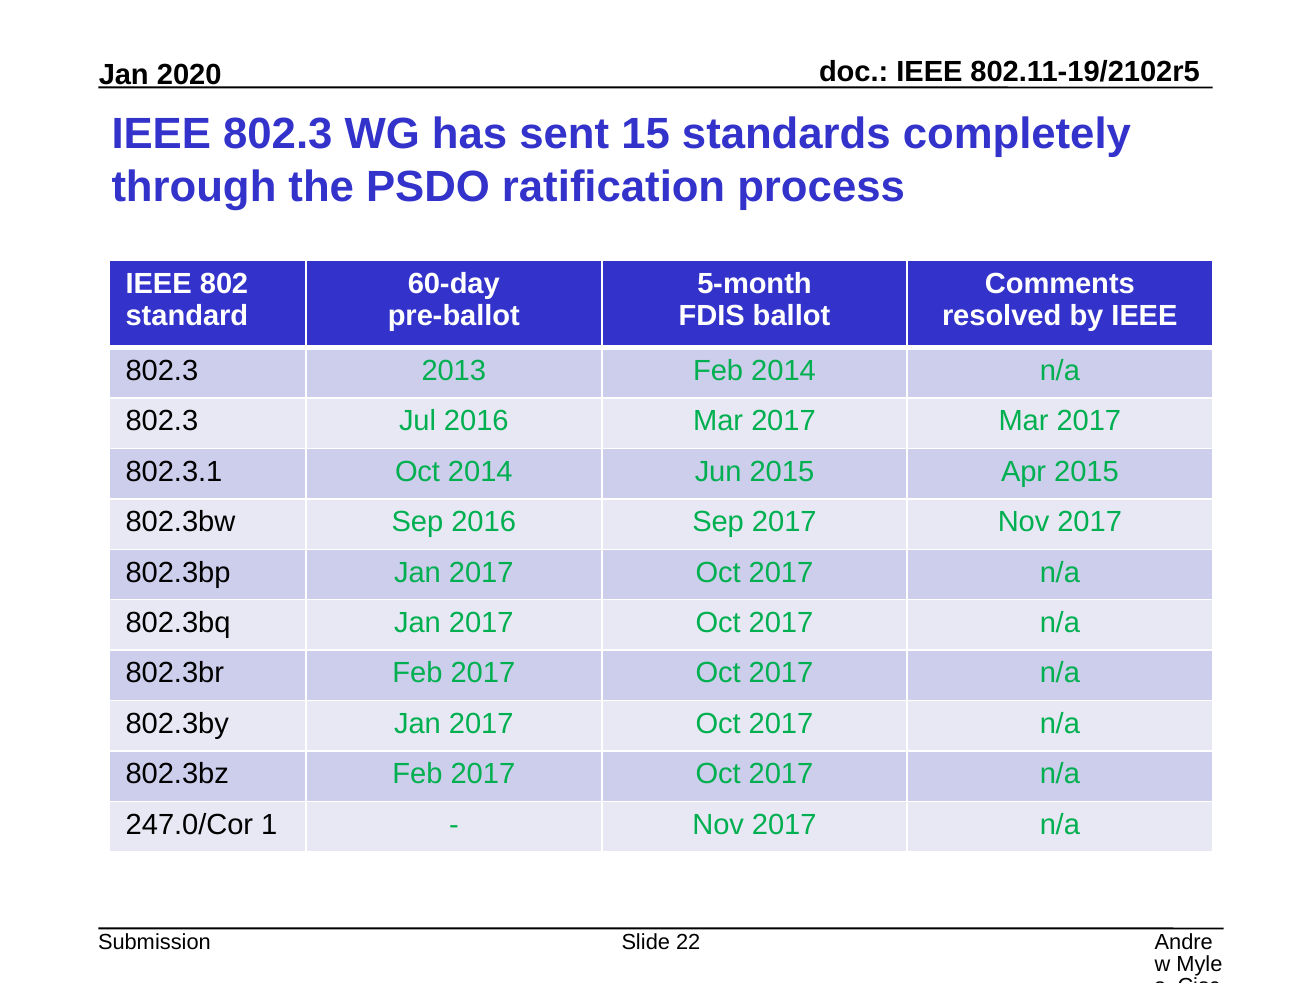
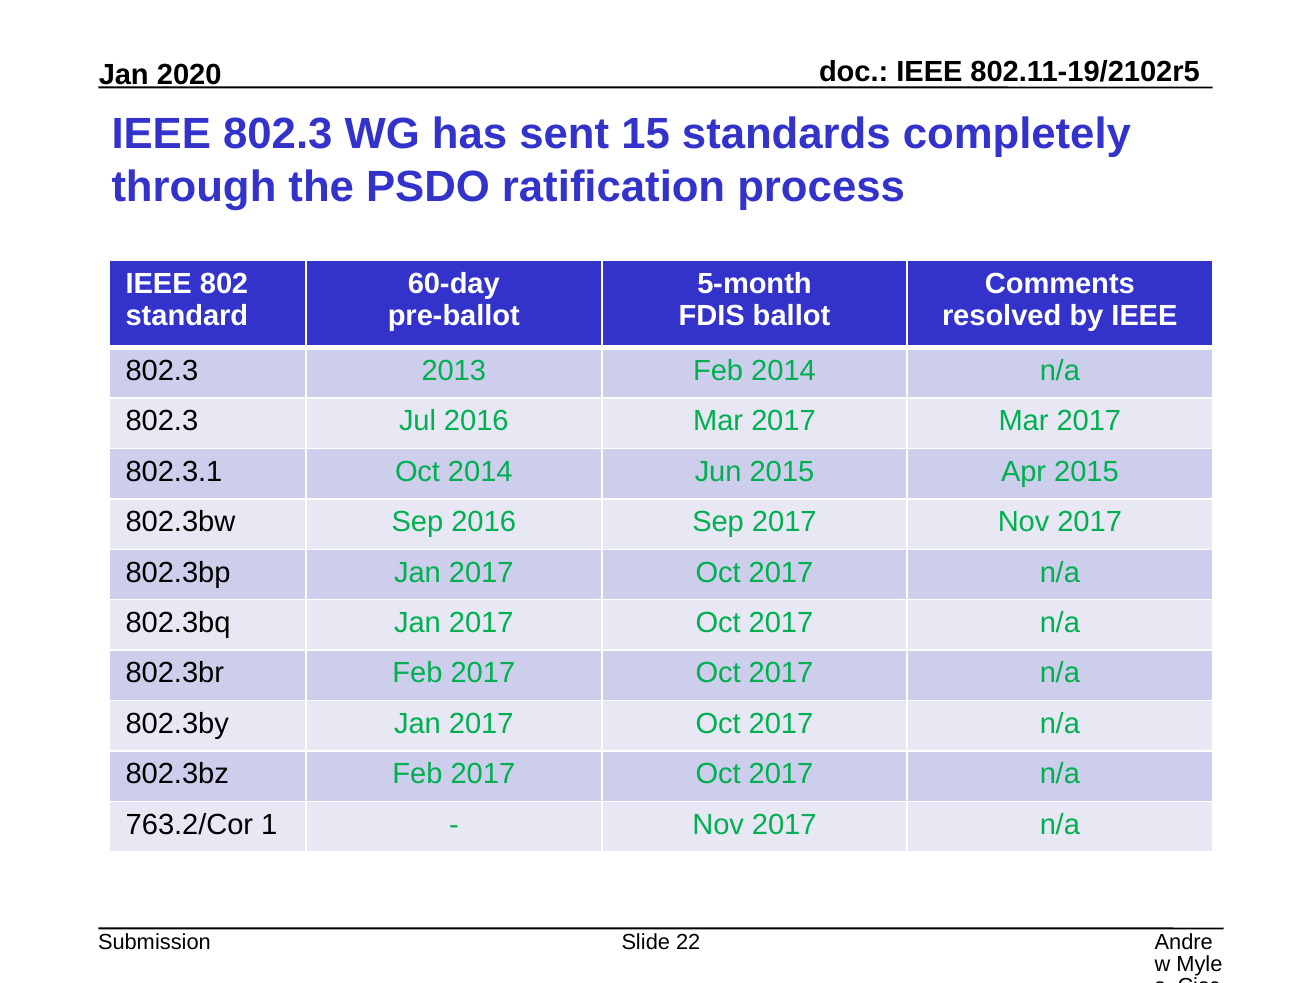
247.0/Cor: 247.0/Cor -> 763.2/Cor
